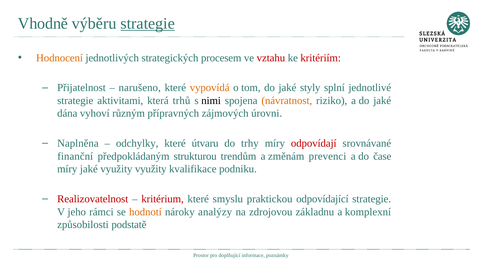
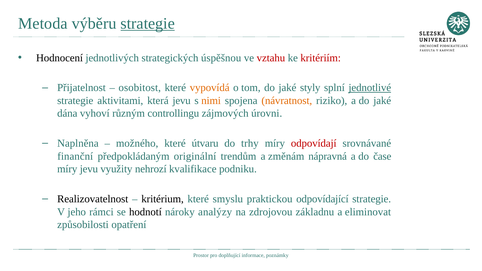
Vhodně: Vhodně -> Metoda
Hodnocení colour: orange -> black
procesem: procesem -> úspěšnou
narušeno: narušeno -> osobitost
jednotlivé underline: none -> present
která trhů: trhů -> jevu
nimi colour: black -> orange
přípravných: přípravných -> controllingu
odchylky: odchylky -> možného
strukturou: strukturou -> originální
prevenci: prevenci -> nápravná
míry jaké: jaké -> jevu
využity využity: využity -> nehrozí
Realizovatelnost colour: red -> black
kritérium colour: red -> black
hodnotí colour: orange -> black
komplexní: komplexní -> eliminovat
podstatě: podstatě -> opatření
